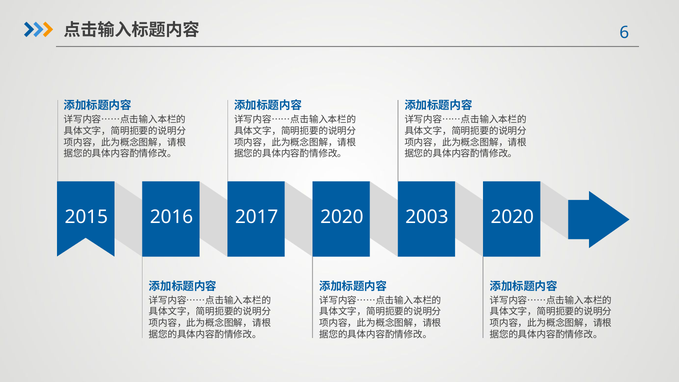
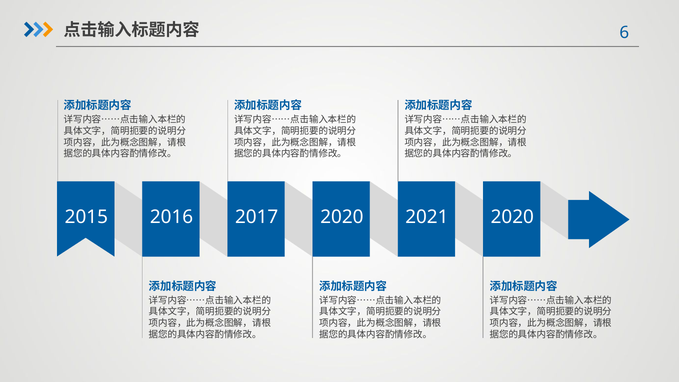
2003: 2003 -> 2021
